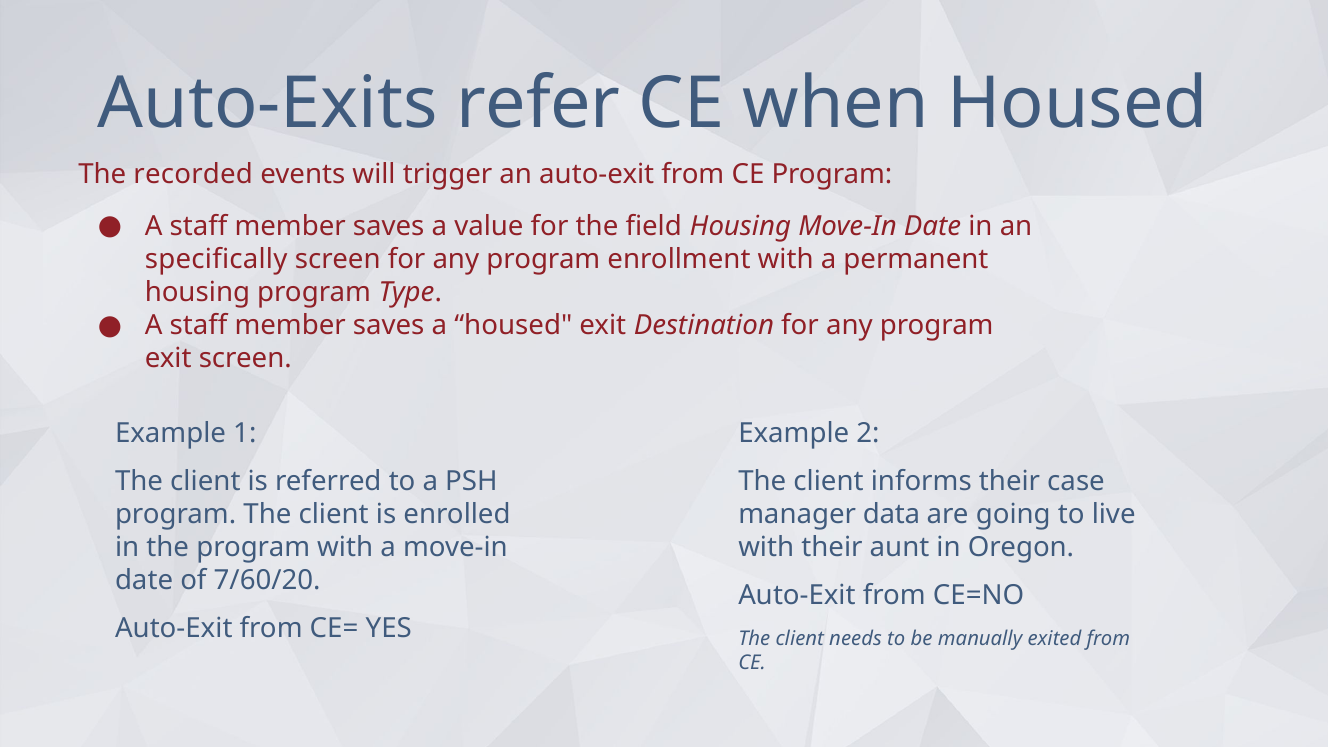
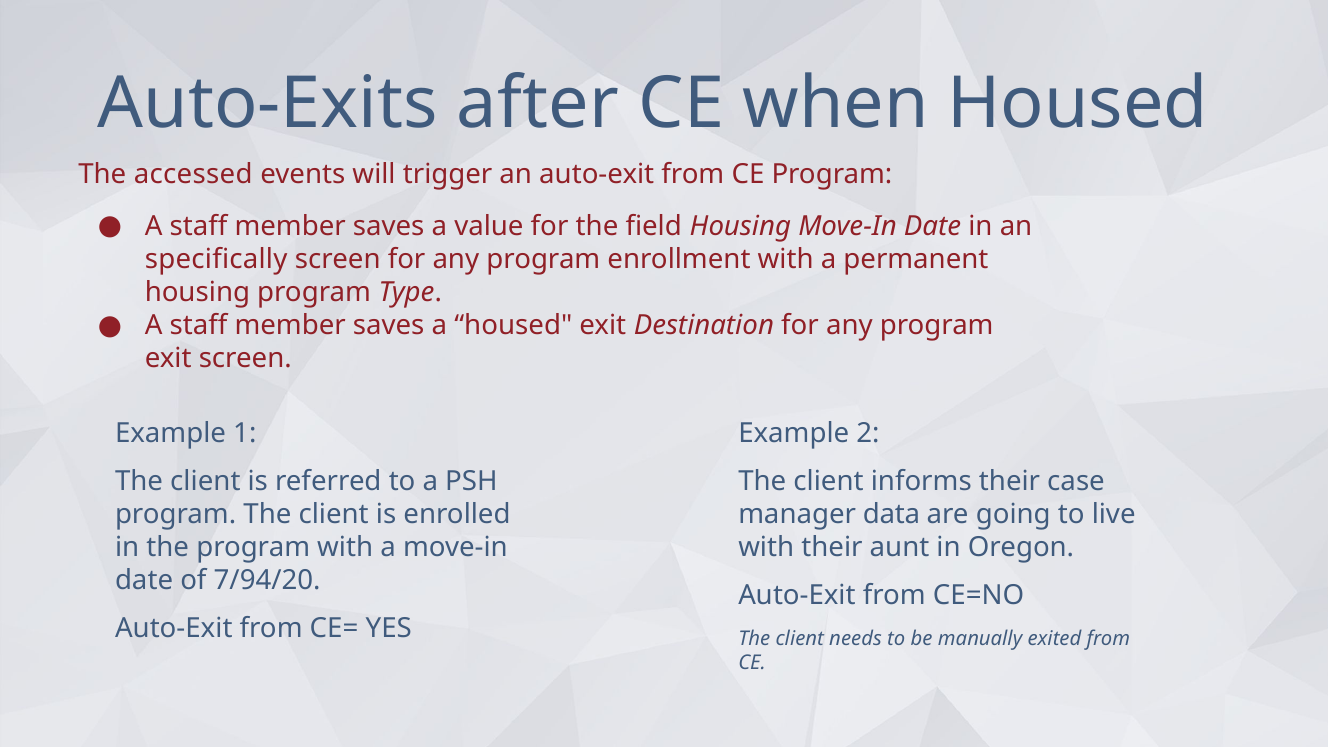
refer: refer -> after
recorded: recorded -> accessed
7/60/20: 7/60/20 -> 7/94/20
